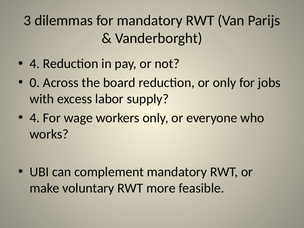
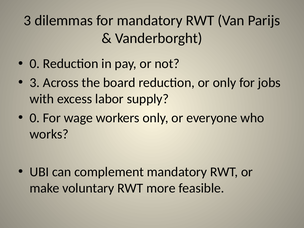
4 at (35, 64): 4 -> 0
0 at (35, 83): 0 -> 3
4 at (35, 118): 4 -> 0
